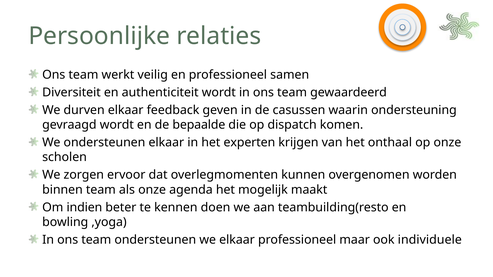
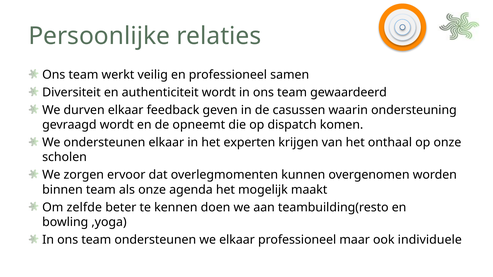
bepaalde: bepaalde -> opneemt
indien: indien -> zelfde
